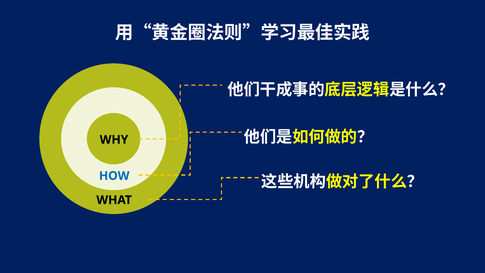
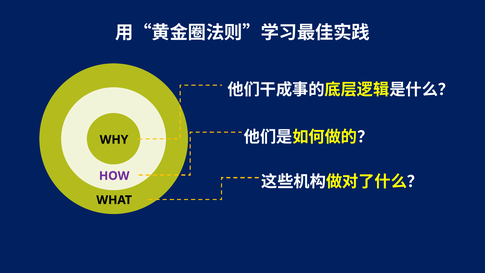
HOW colour: blue -> purple
